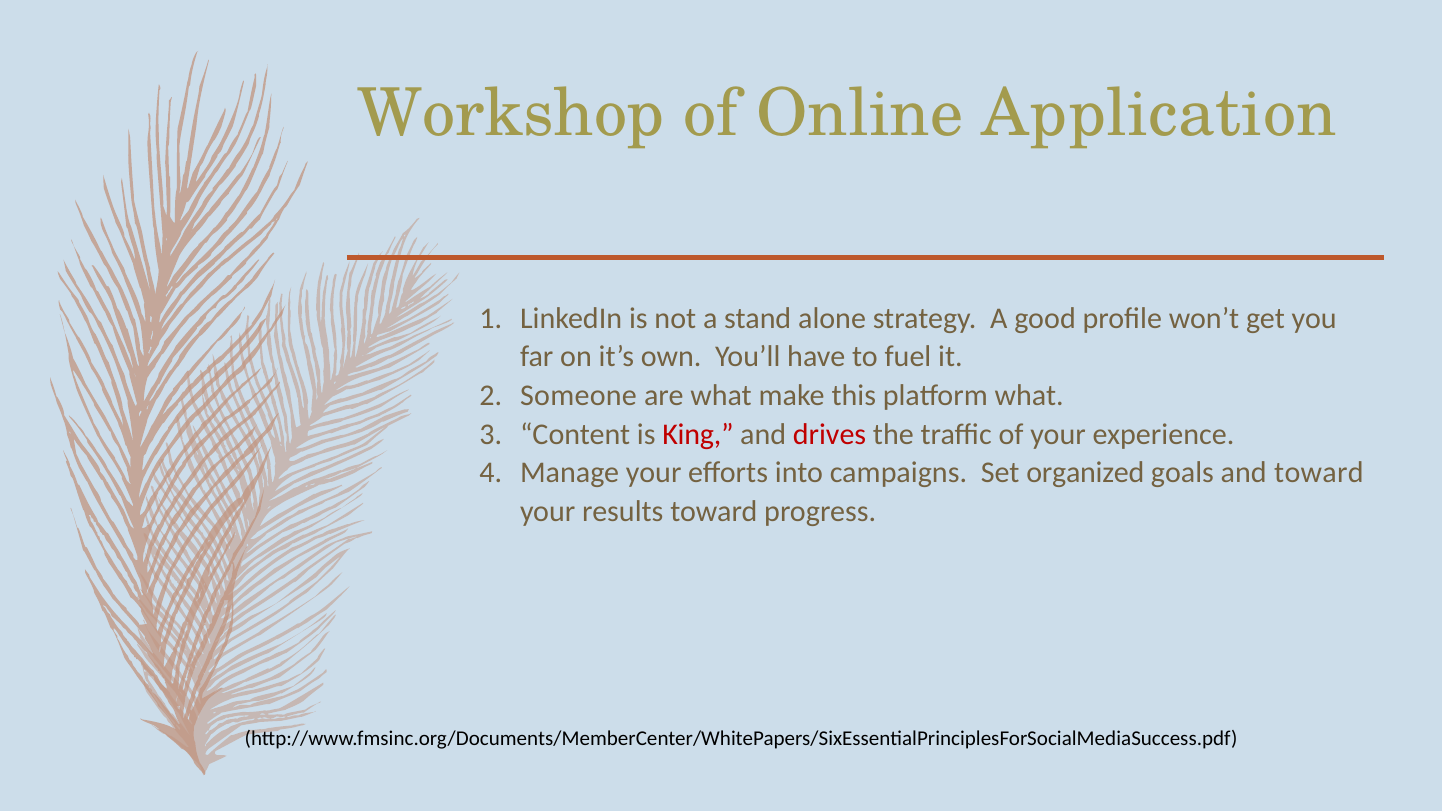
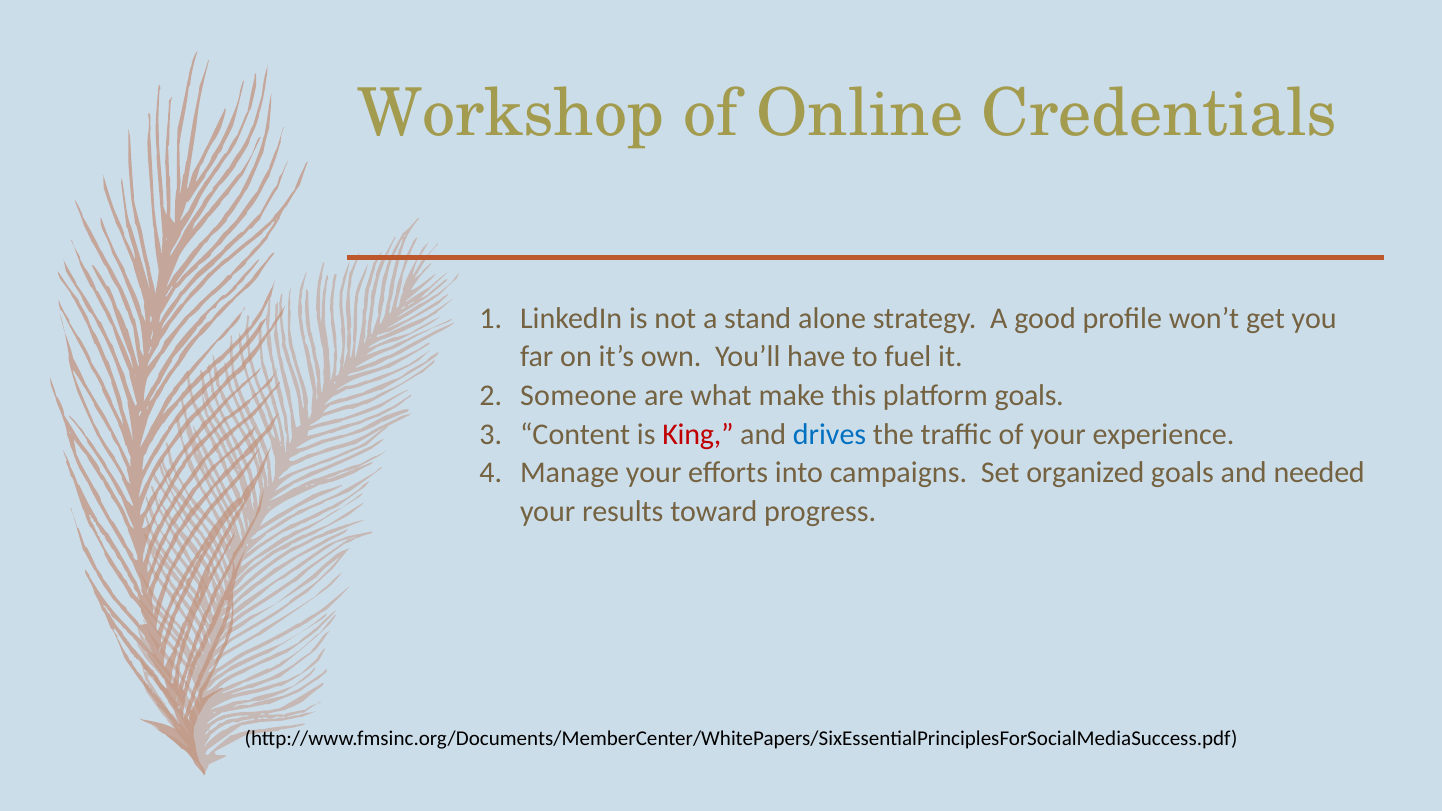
Application: Application -> Credentials
platform what: what -> goals
drives colour: red -> blue
and toward: toward -> needed
